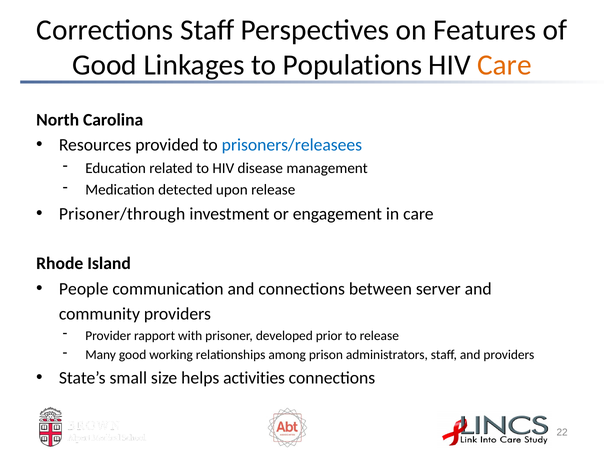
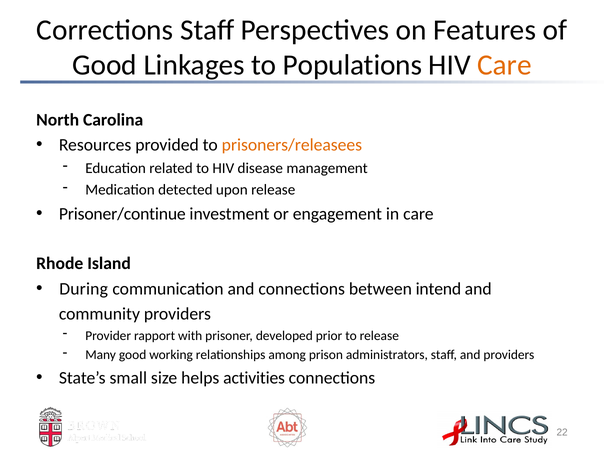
prisoners/releasees colour: blue -> orange
Prisoner/through: Prisoner/through -> Prisoner/continue
People: People -> During
server: server -> intend
